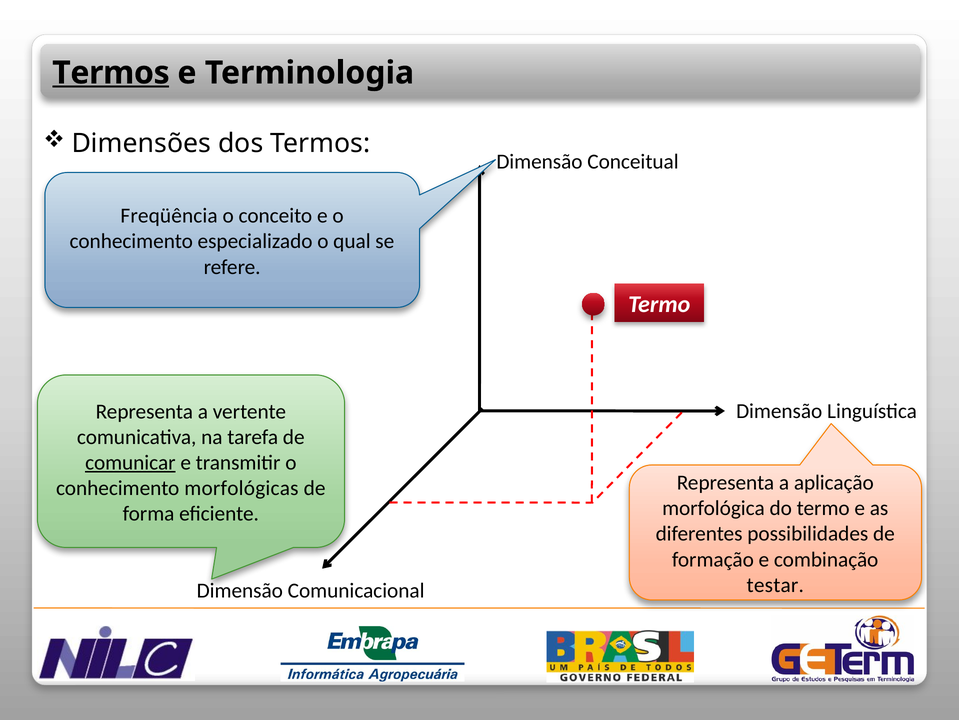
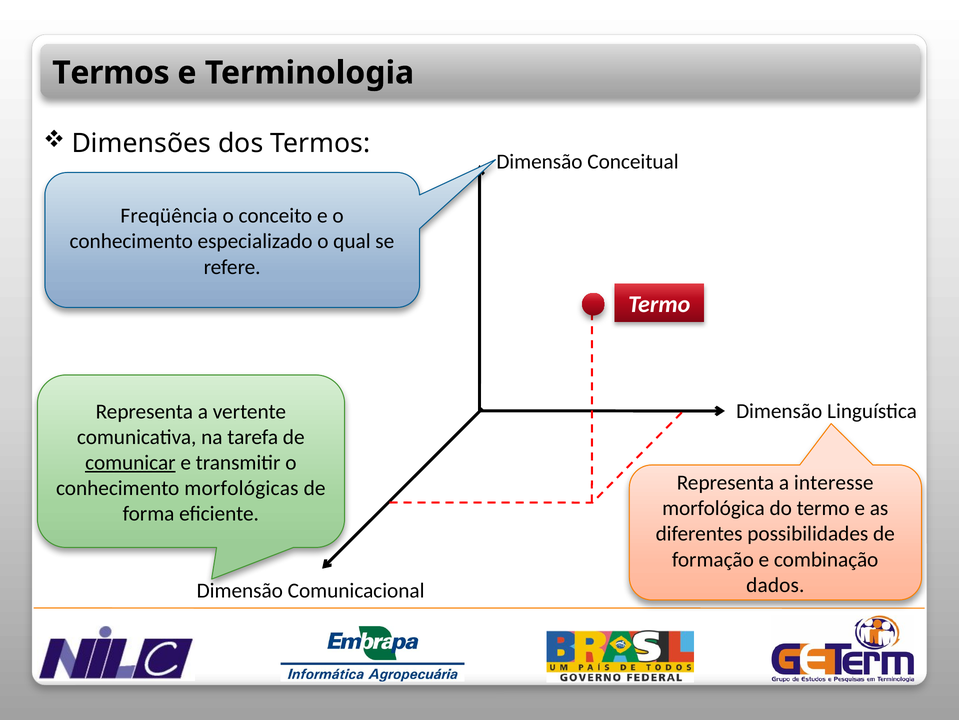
Termos at (111, 73) underline: present -> none
aplicação: aplicação -> interesse
testar: testar -> dados
